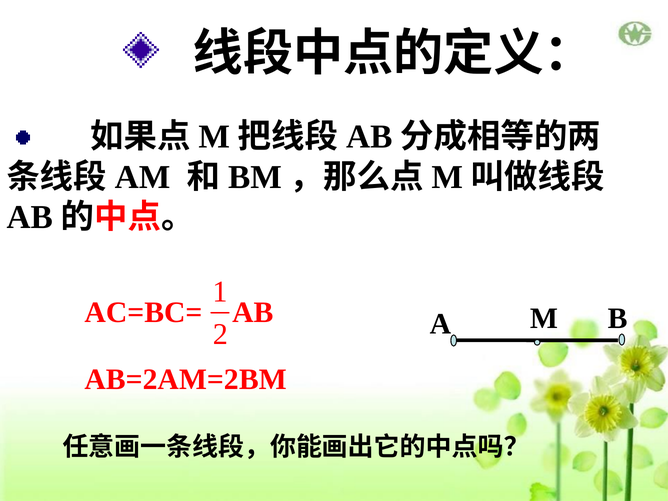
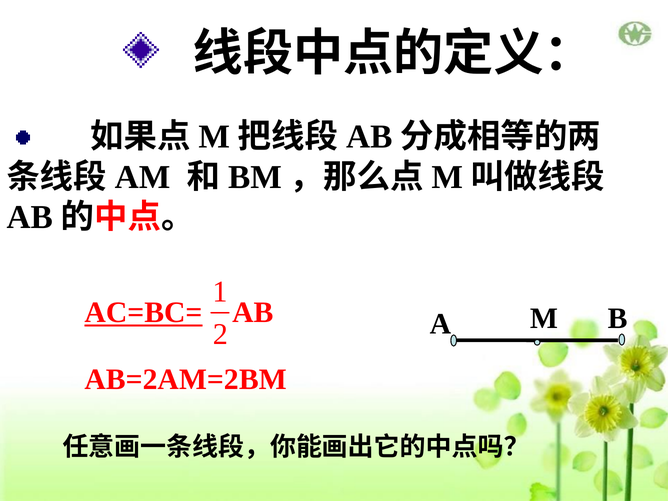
AC=BC= underline: none -> present
